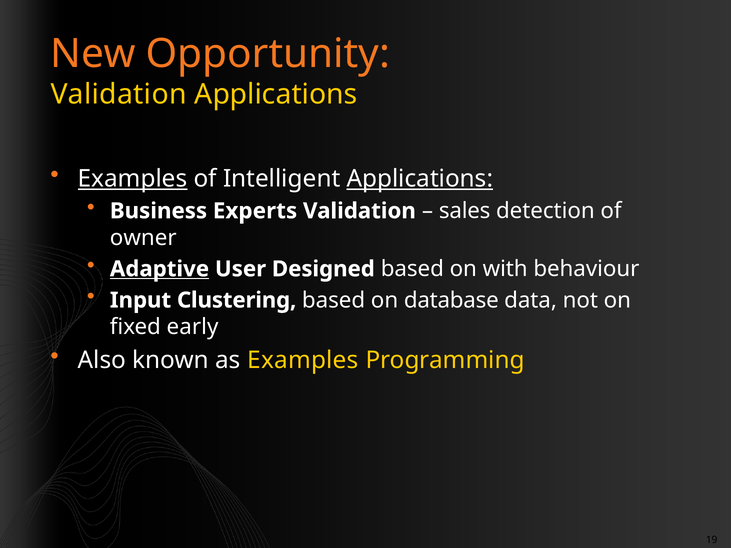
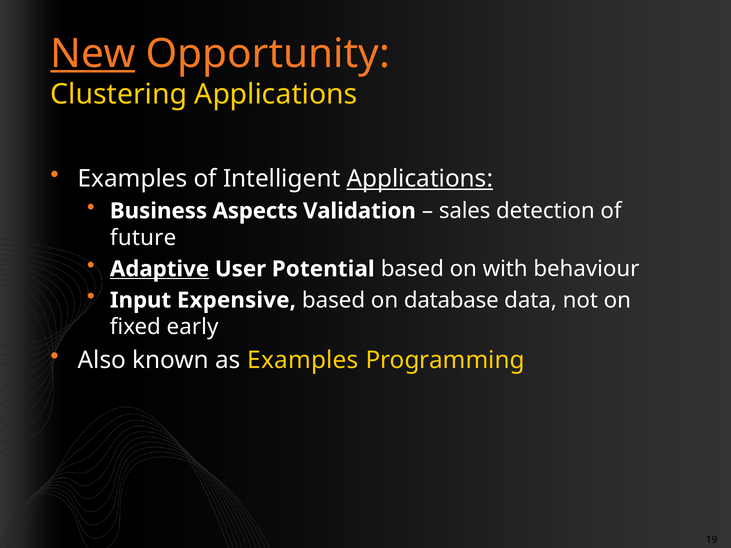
New underline: none -> present
Validation at (119, 94): Validation -> Clustering
Examples at (133, 179) underline: present -> none
Experts: Experts -> Aspects
owner: owner -> future
Designed: Designed -> Potential
Clustering: Clustering -> Expensive
